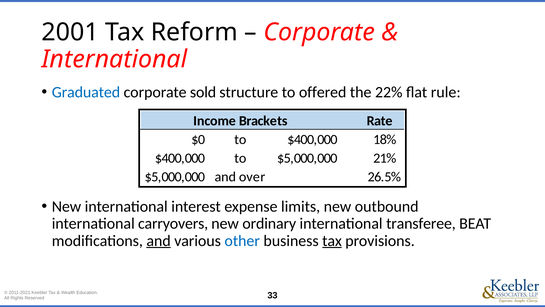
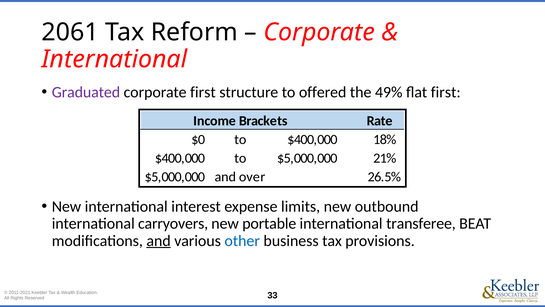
2001: 2001 -> 2061
Graduated colour: blue -> purple
corporate sold: sold -> first
22%: 22% -> 49%
flat rule: rule -> first
ordinary: ordinary -> portable
tax at (332, 240) underline: present -> none
